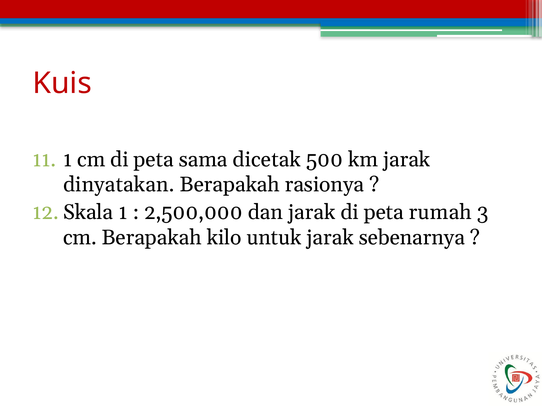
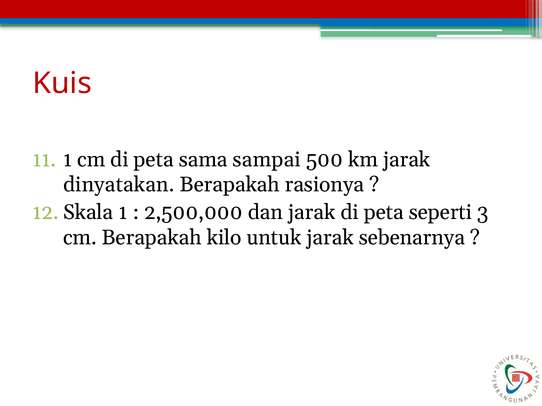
dicetak: dicetak -> sampai
rumah: rumah -> seperti
